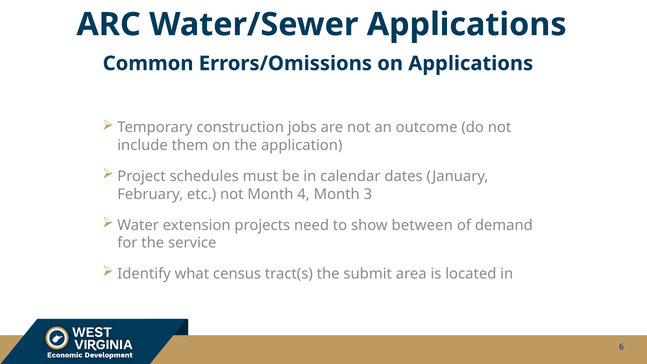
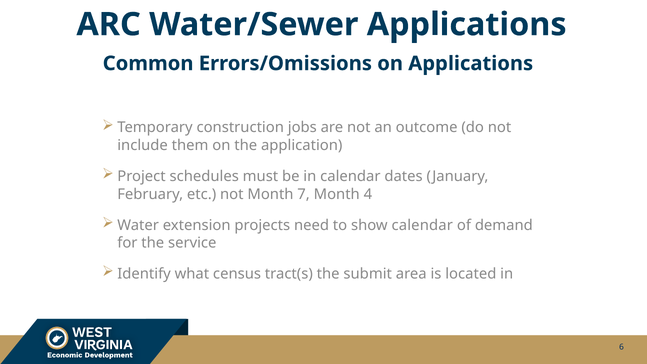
4: 4 -> 7
3: 3 -> 4
show between: between -> calendar
